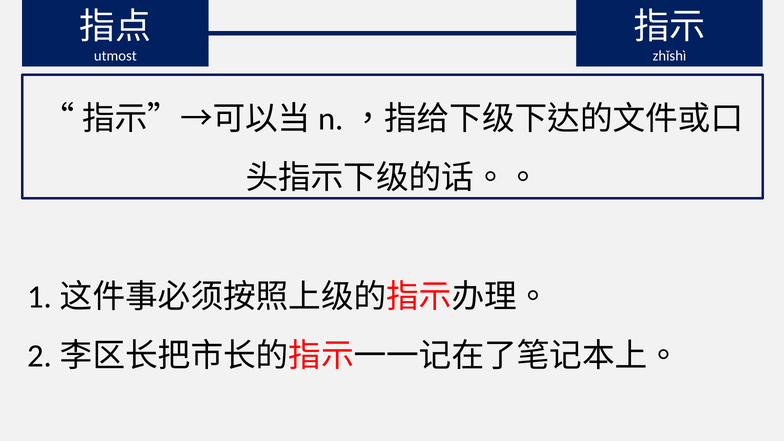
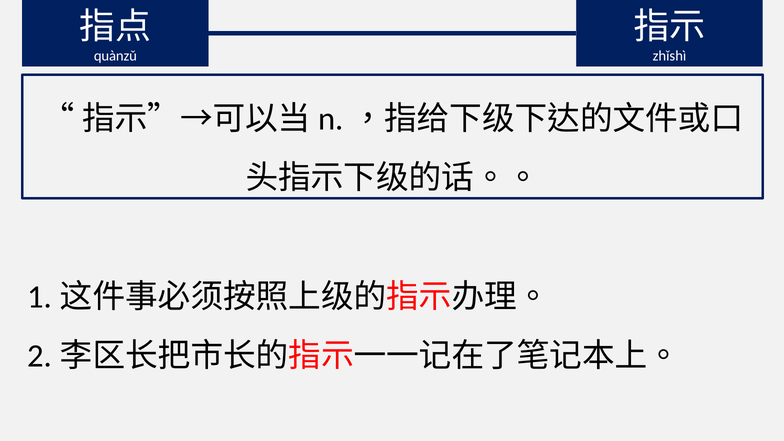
utmost: utmost -> quànzǔ
